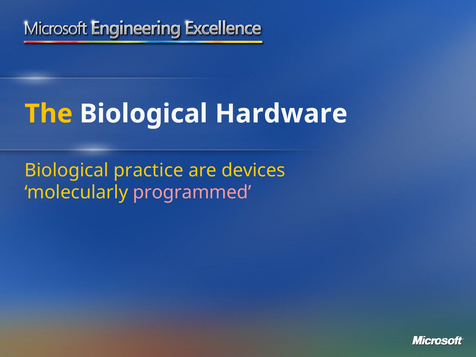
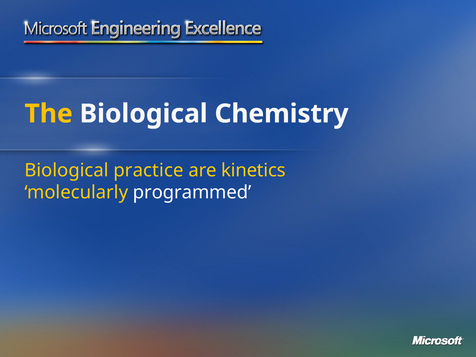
Hardware: Hardware -> Chemistry
devices: devices -> kinetics
programmed colour: pink -> white
